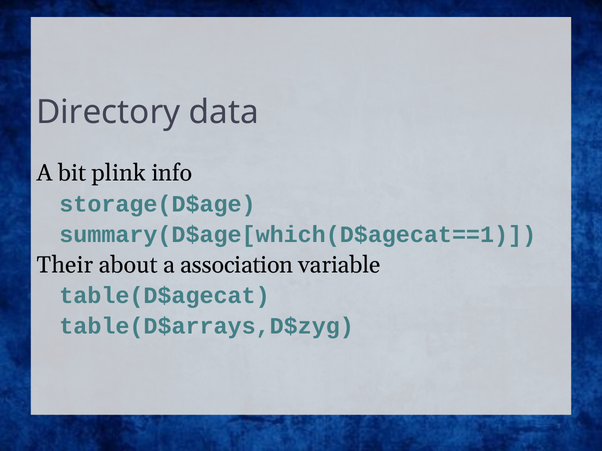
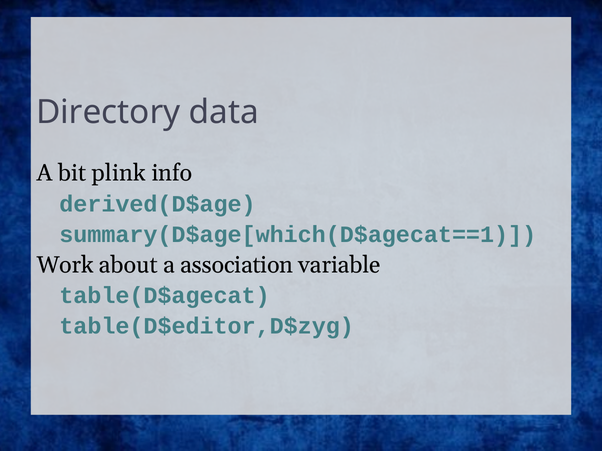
storage(D$age: storage(D$age -> derived(D$age
Their: Their -> Work
table(D$arrays,D$zyg: table(D$arrays,D$zyg -> table(D$editor,D$zyg
